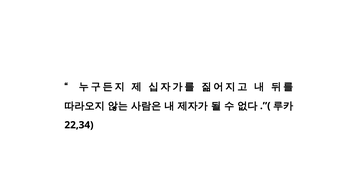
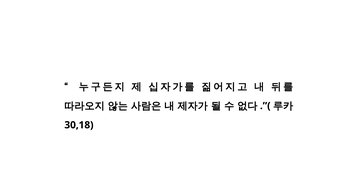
22,34: 22,34 -> 30,18
